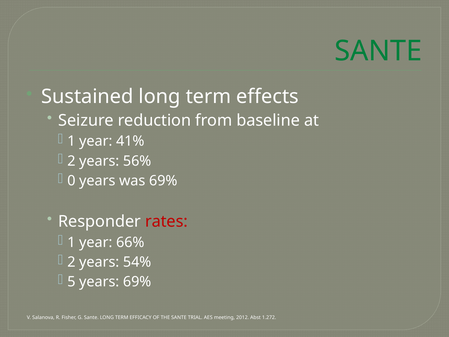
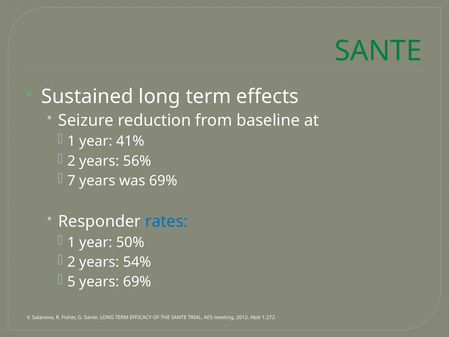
0: 0 -> 7
rates colour: red -> blue
66%: 66% -> 50%
